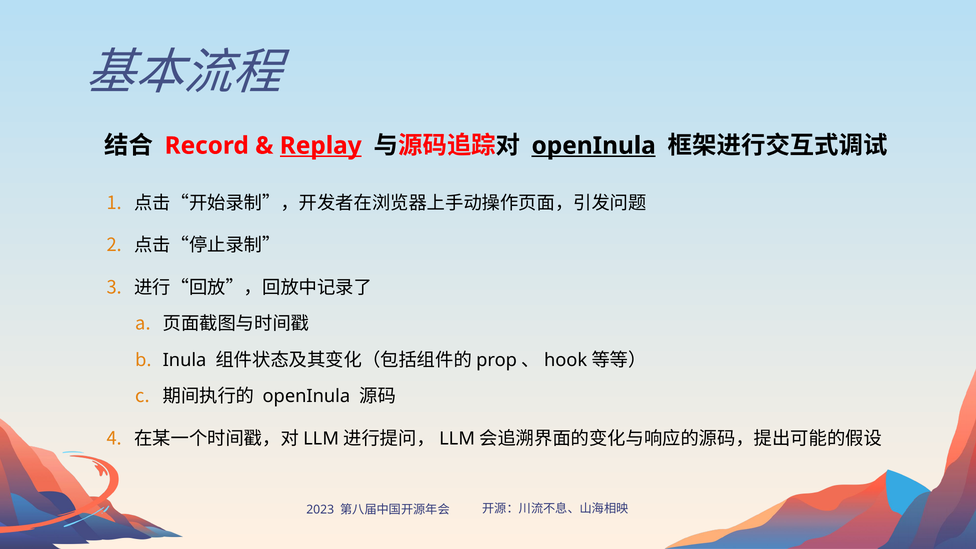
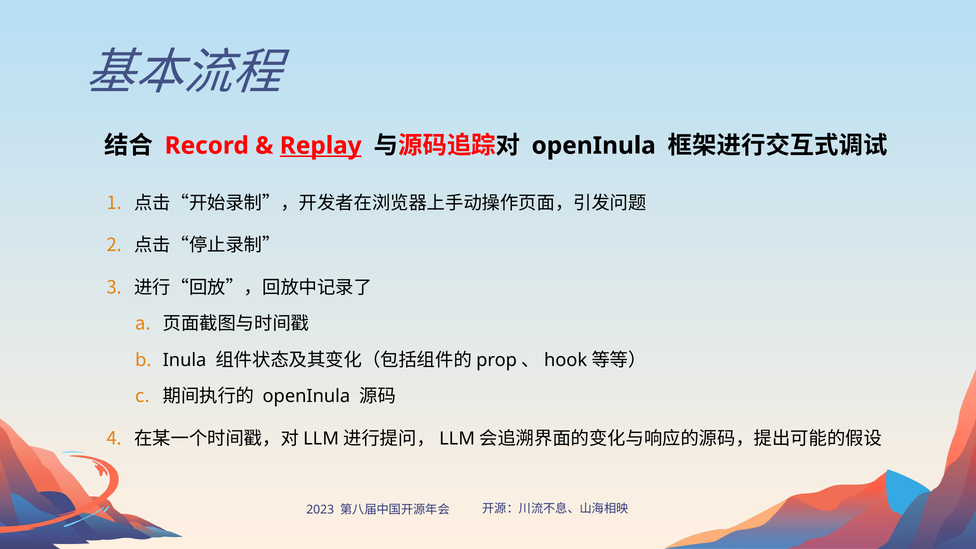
openInula at (594, 146) underline: present -> none
